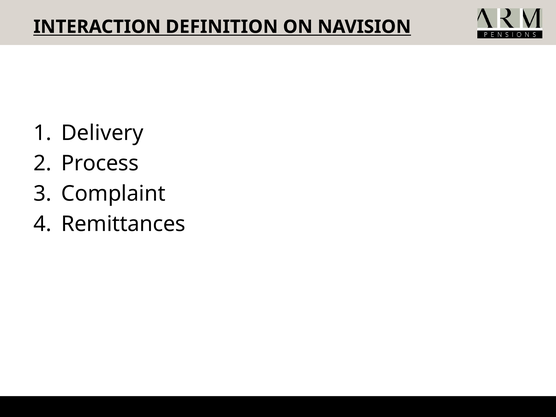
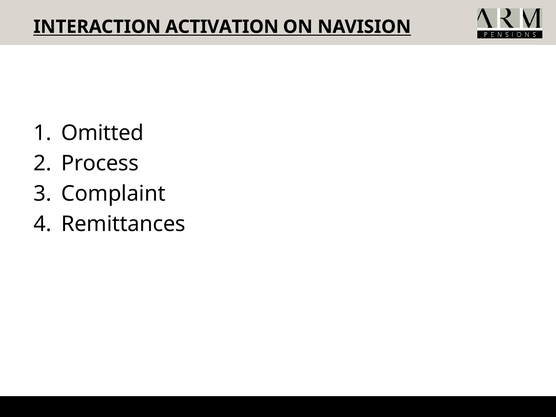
DEFINITION: DEFINITION -> ACTIVATION
Delivery: Delivery -> Omitted
